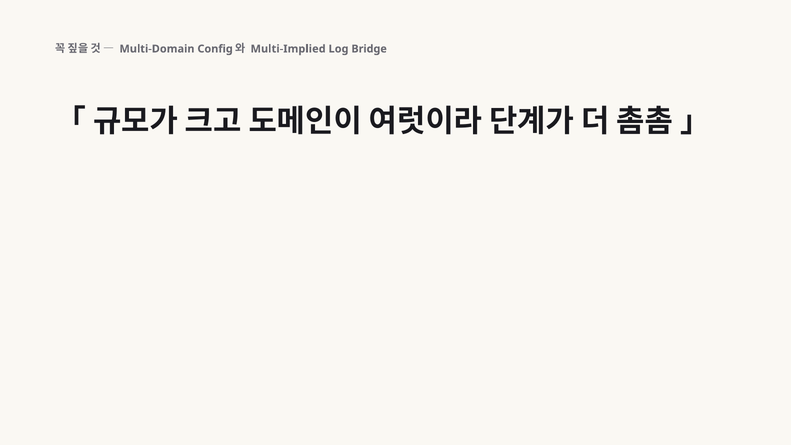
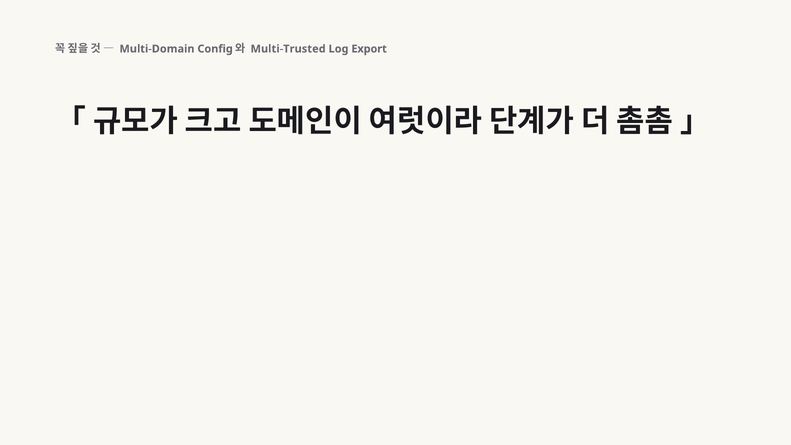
Multi-Implied: Multi-Implied -> Multi-Trusted
Bridge: Bridge -> Export
